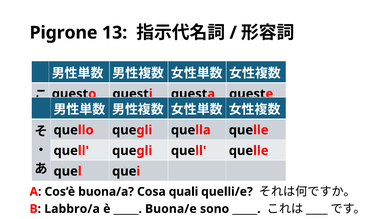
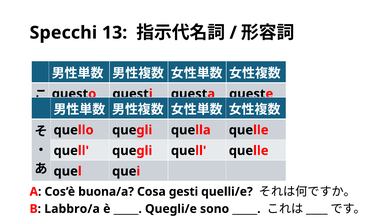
Pigrone: Pigrone -> Specchi
quali: quali -> gesti
Buona/e: Buona/e -> Quegli/e
